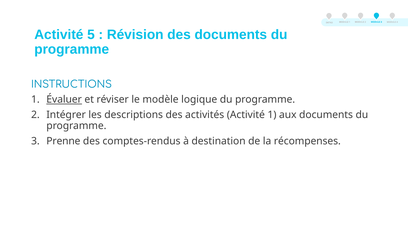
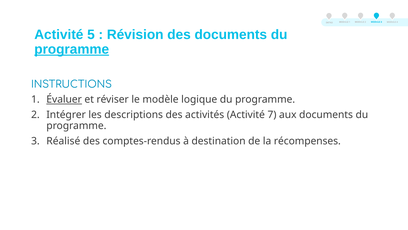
programme at (72, 49) underline: none -> present
Activité 1: 1 -> 7
Prenne: Prenne -> Réalisé
